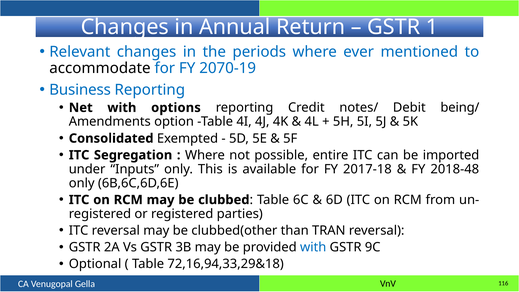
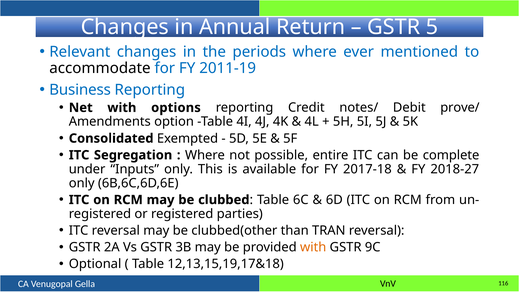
1: 1 -> 5
2070-19: 2070-19 -> 2011-19
being/: being/ -> prove/
imported: imported -> complete
2018-48: 2018-48 -> 2018-27
with at (313, 247) colour: blue -> orange
72,16,94,33,29&18: 72,16,94,33,29&18 -> 12,13,15,19,17&18
